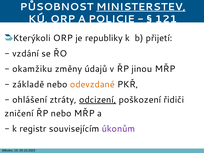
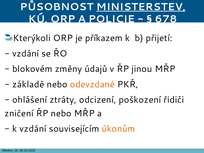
121: 121 -> 678
republiky: republiky -> příkazem
okamžiku: okamžiku -> blokovém
odcizení underline: present -> none
k registr: registr -> vzdání
úkonům colour: purple -> orange
